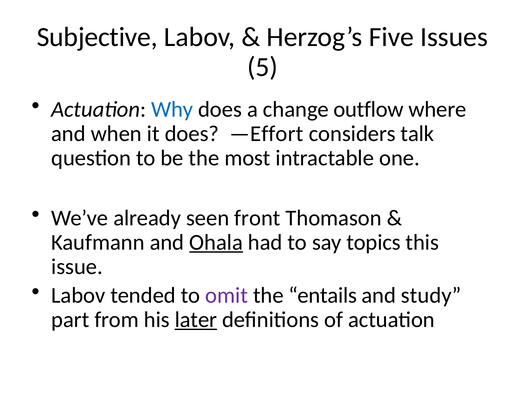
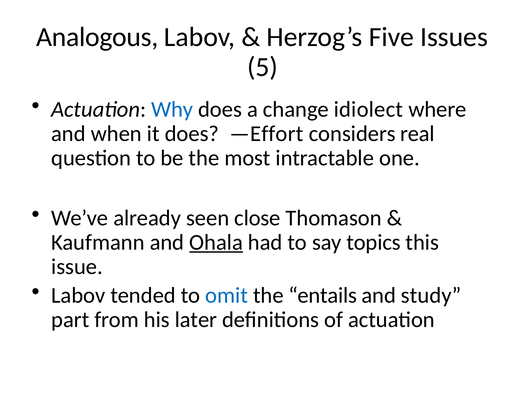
Subjective: Subjective -> Analogous
outflow: outflow -> idiolect
talk: talk -> real
front: front -> close
omit colour: purple -> blue
later underline: present -> none
